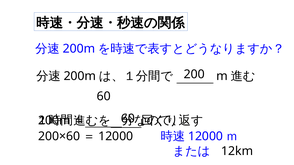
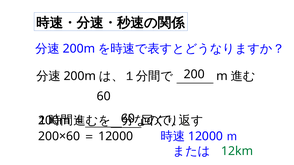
12km colour: black -> green
